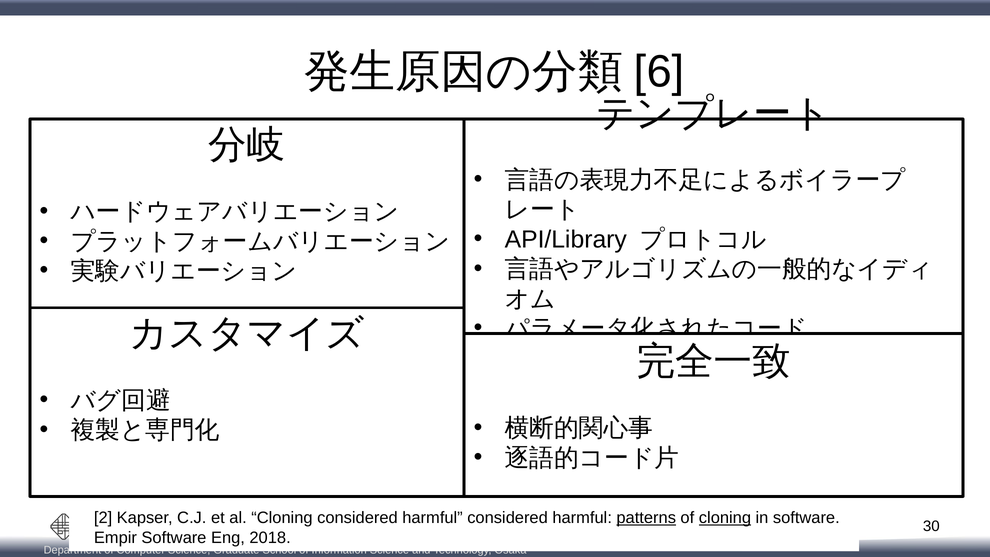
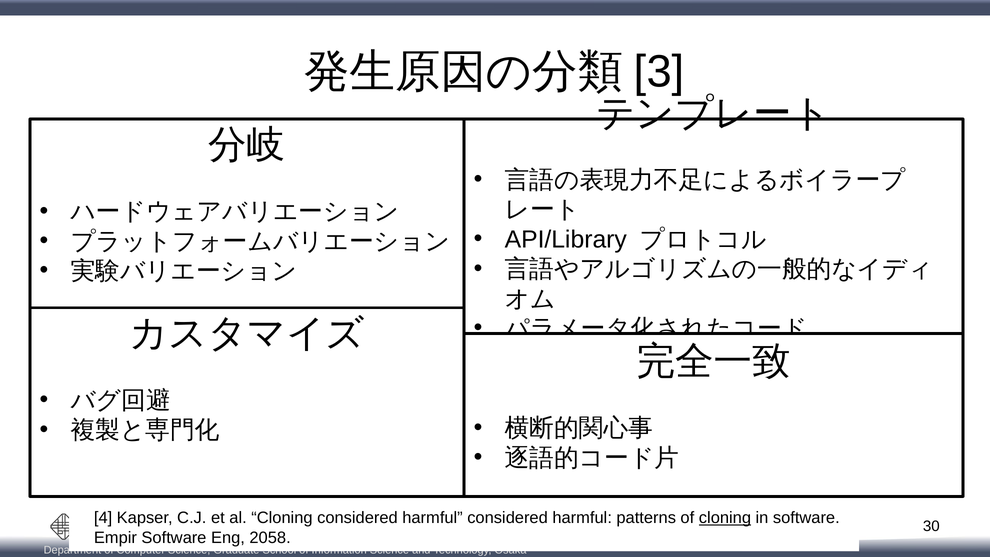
6: 6 -> 3
2: 2 -> 4
patterns underline: present -> none
2018: 2018 -> 2058
